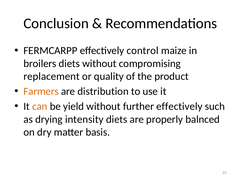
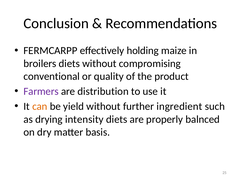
control: control -> holding
replacement: replacement -> conventional
Farmers colour: orange -> purple
further effectively: effectively -> ingredient
